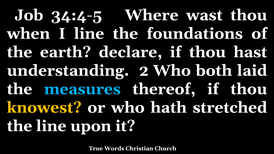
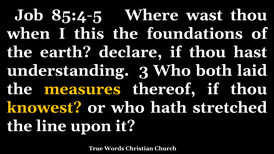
34:4-5: 34:4-5 -> 85:4-5
I line: line -> this
2: 2 -> 3
measures colour: light blue -> yellow
